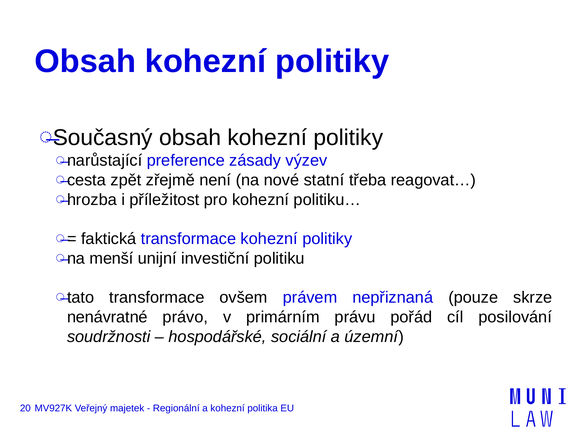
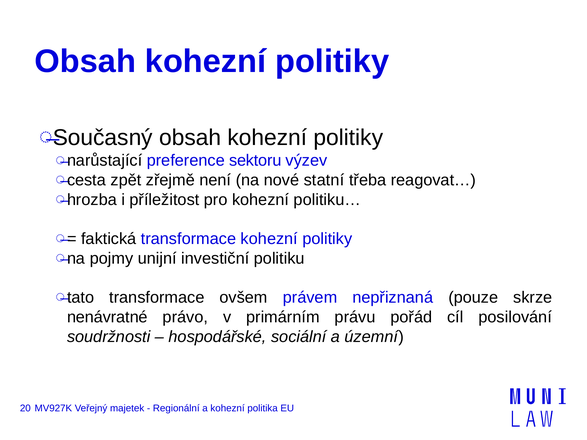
zásady: zásady -> sektoru
menší: menší -> pojmy
